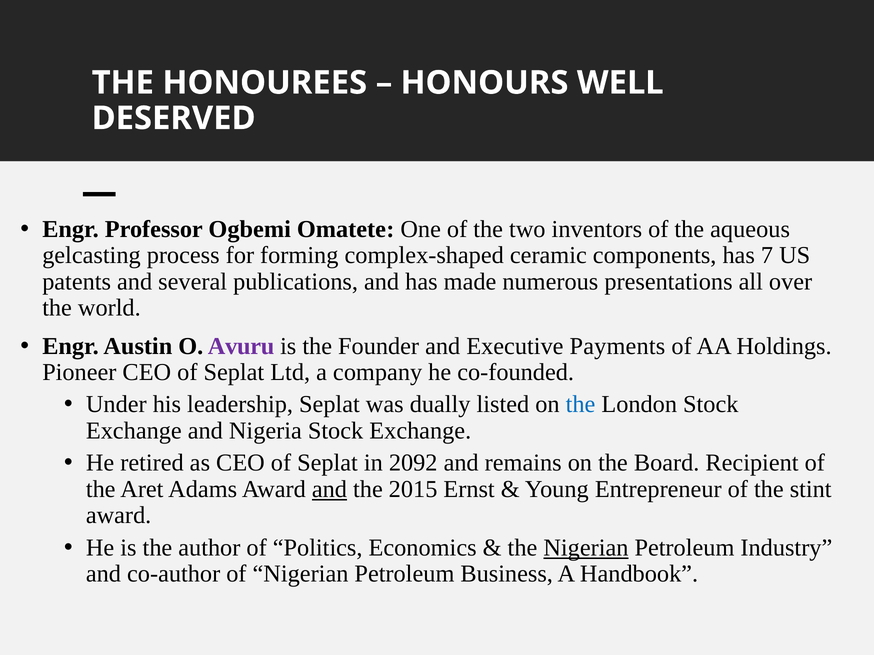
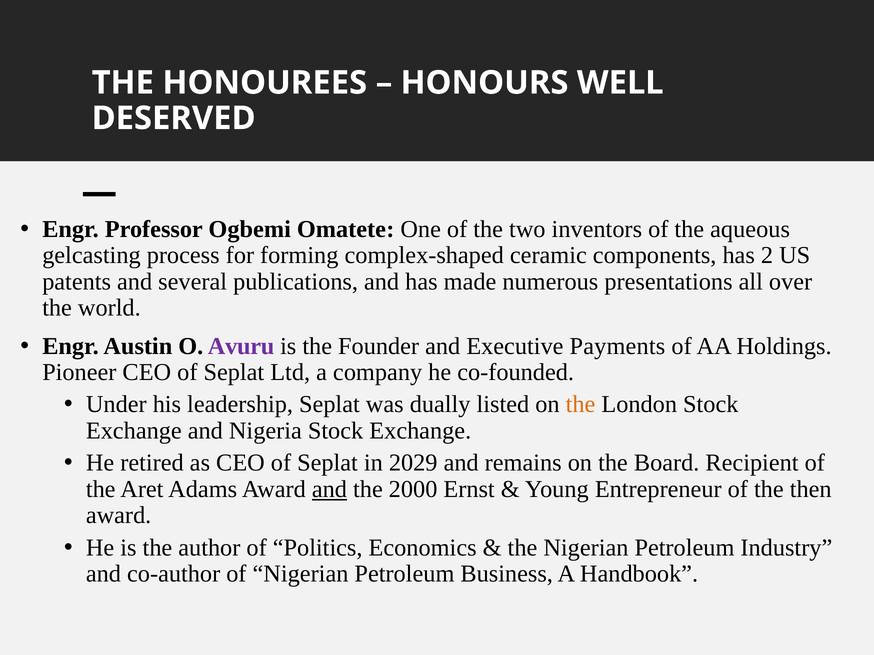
7: 7 -> 2
the at (580, 405) colour: blue -> orange
2092: 2092 -> 2029
2015: 2015 -> 2000
stint: stint -> then
Nigerian at (586, 548) underline: present -> none
